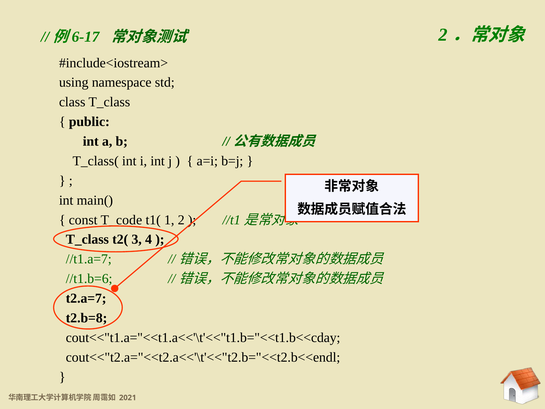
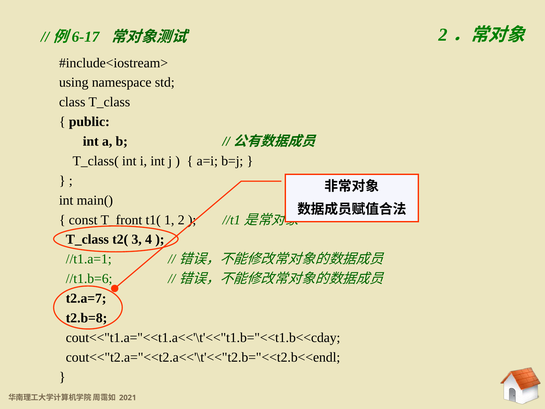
T_code: T_code -> T_front
//t1.a=7: //t1.a=7 -> //t1.a=1
